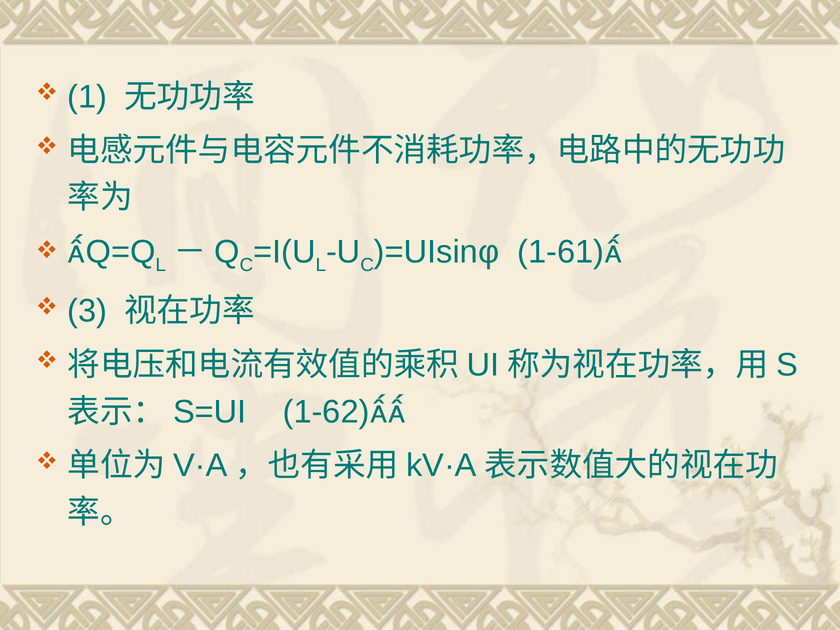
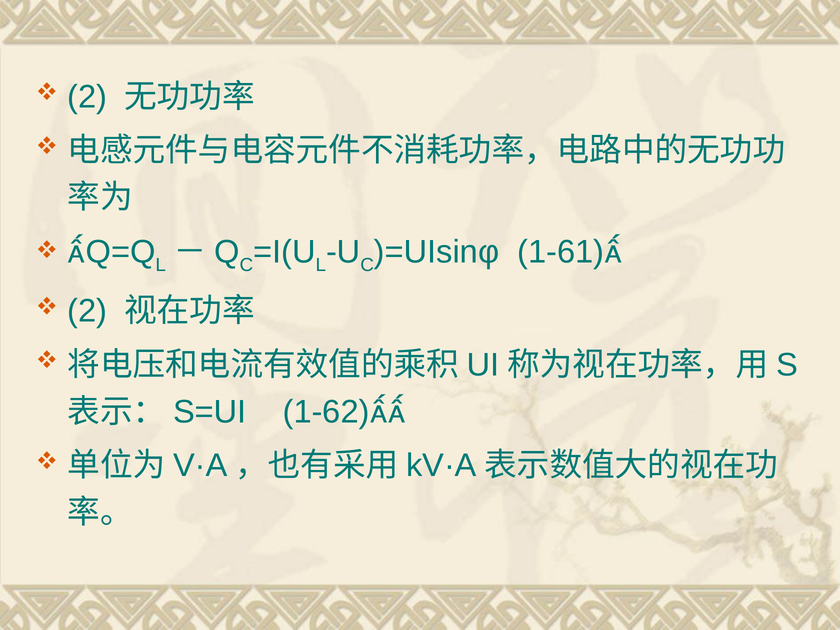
1 at (87, 97): 1 -> 2
3 at (87, 311): 3 -> 2
